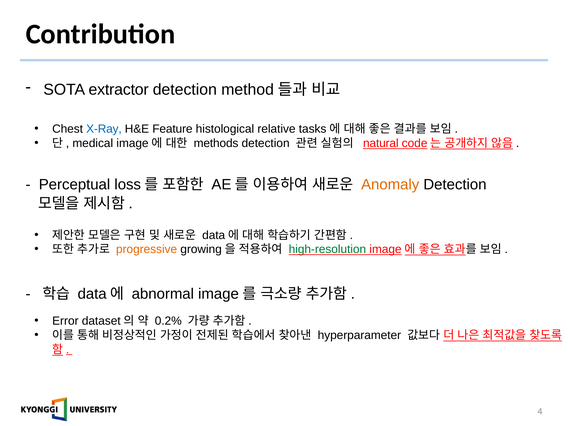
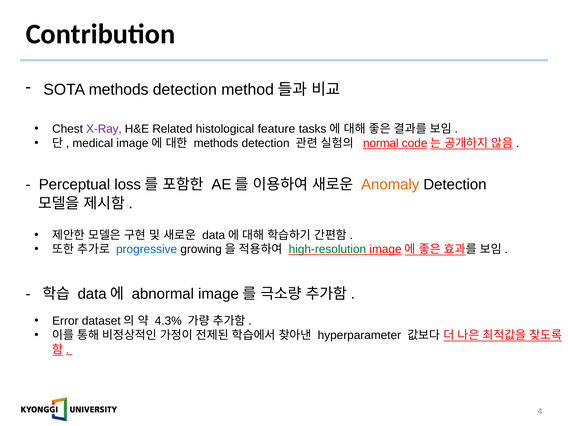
SOTA extractor: extractor -> methods
X-Ray colour: blue -> purple
Feature: Feature -> Related
relative: relative -> feature
natural: natural -> normal
progressive colour: orange -> blue
0.2%: 0.2% -> 4.3%
